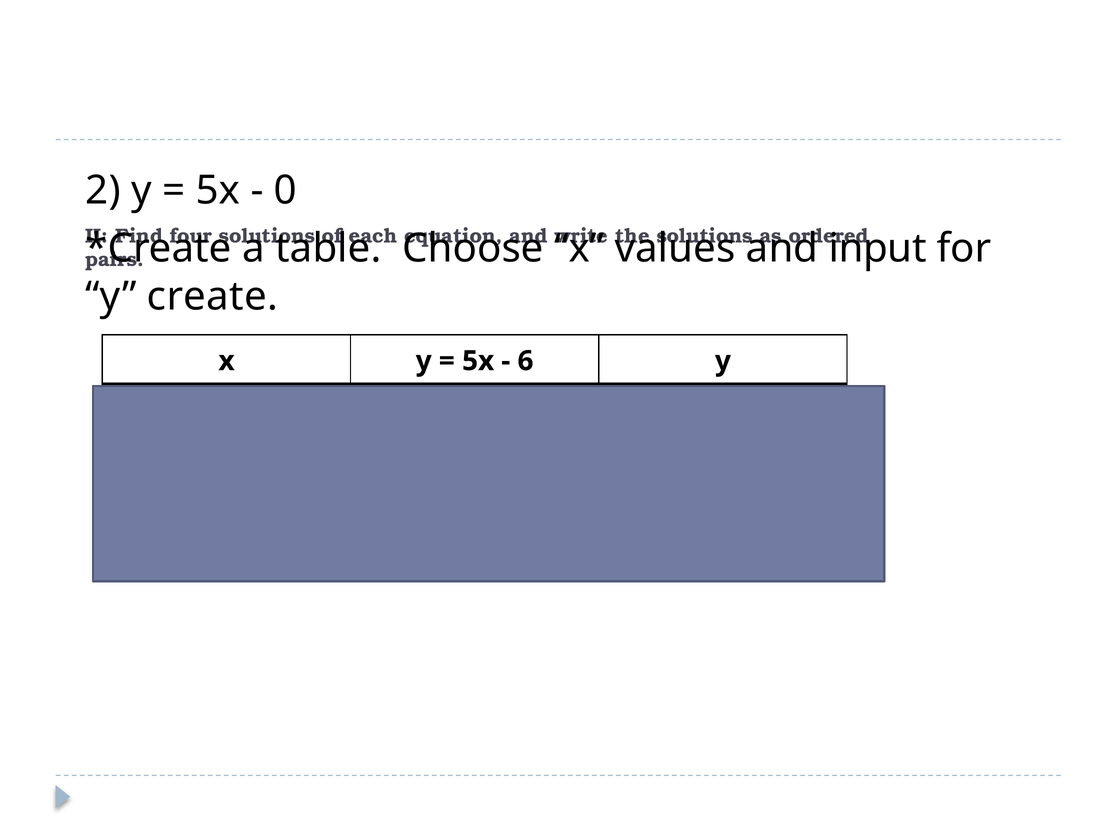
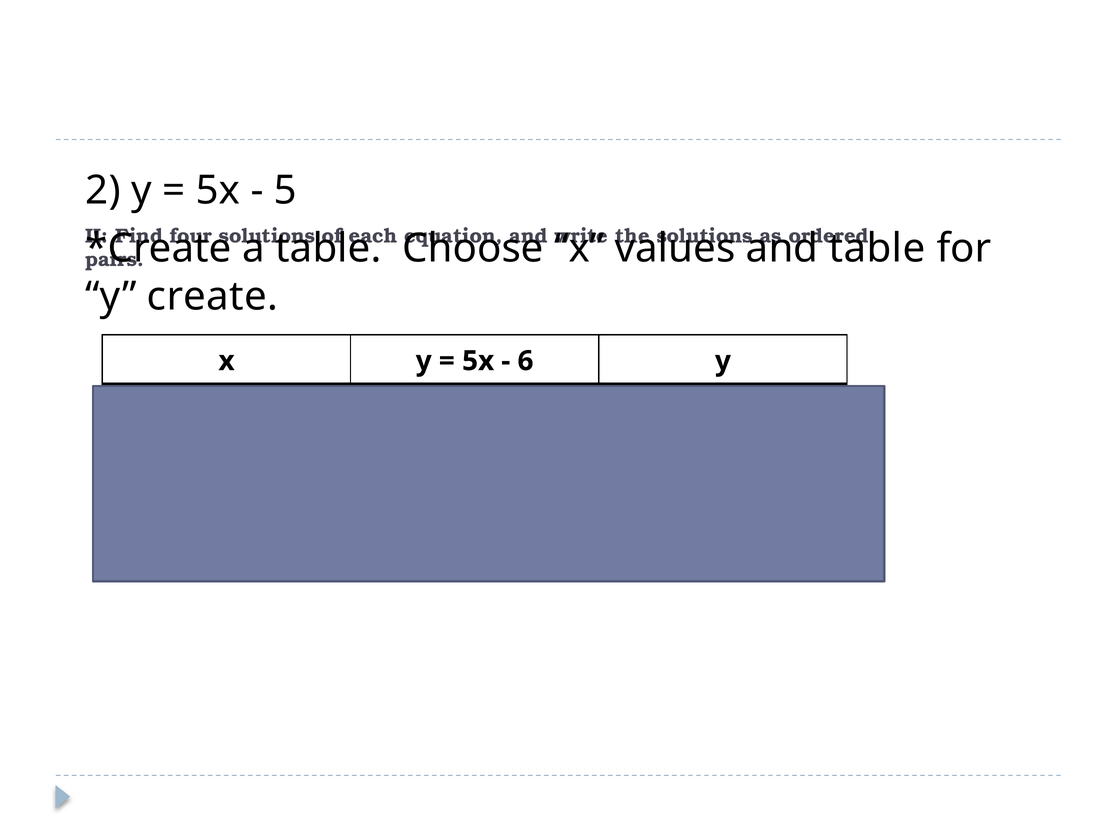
0 at (285, 191): 0 -> 5
input at (878, 248): input -> table
